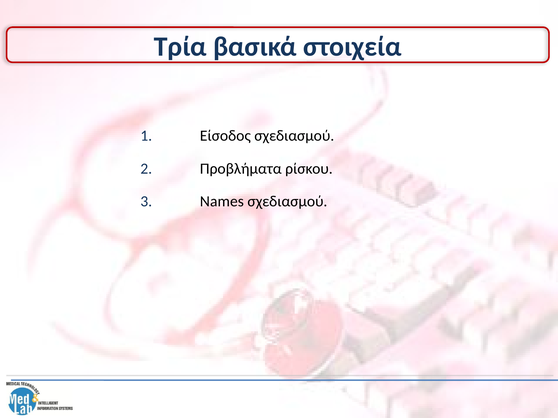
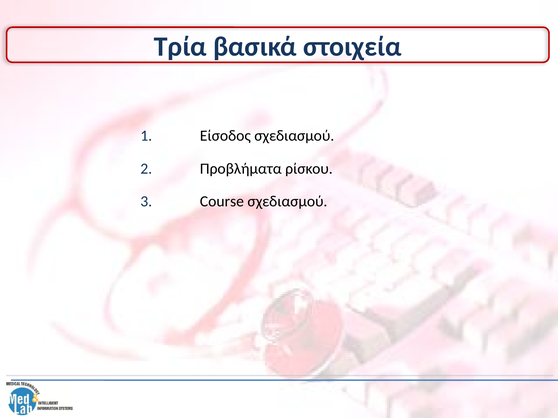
Names: Names -> Course
